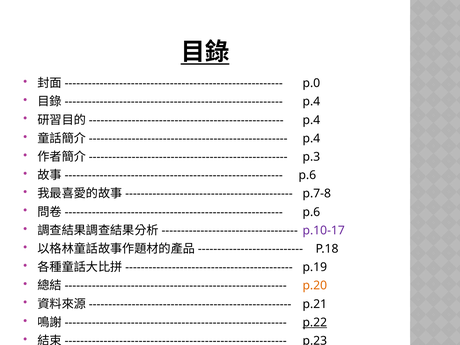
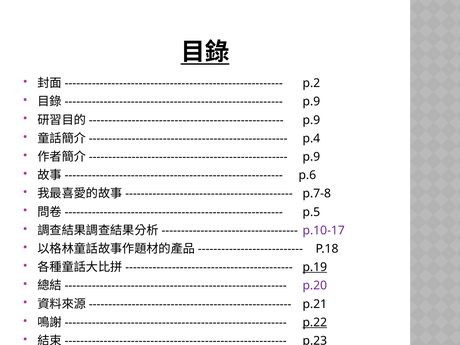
p.0: p.0 -> p.2
p.4 at (311, 102): p.4 -> p.9
p.4 at (311, 120): p.4 -> p.9
p.3 at (311, 157): p.3 -> p.9
p.6 at (311, 212): p.6 -> p.5
p.19 underline: none -> present
p.20 colour: orange -> purple
